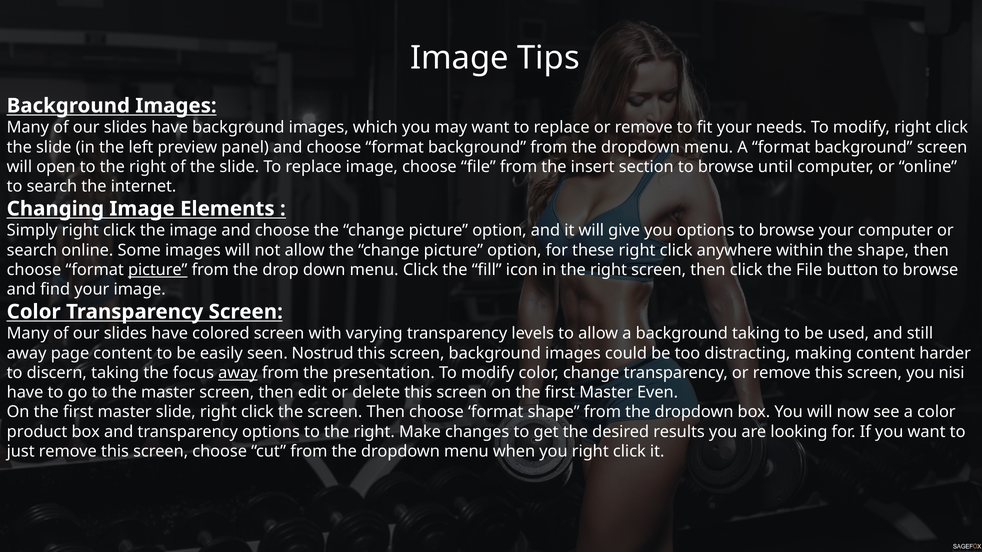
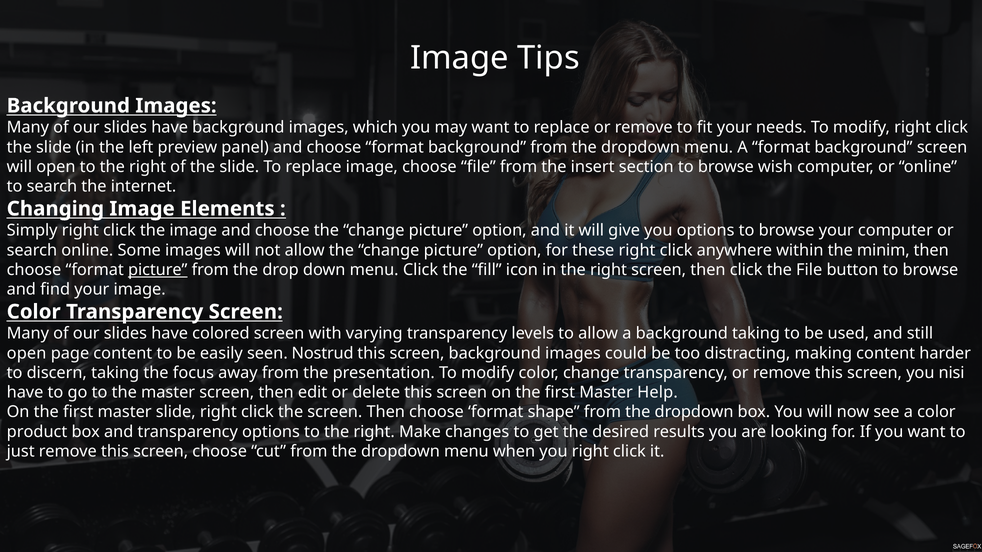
until: until -> wish
the shape: shape -> minim
away at (27, 353): away -> open
away at (238, 373) underline: present -> none
Even: Even -> Help
